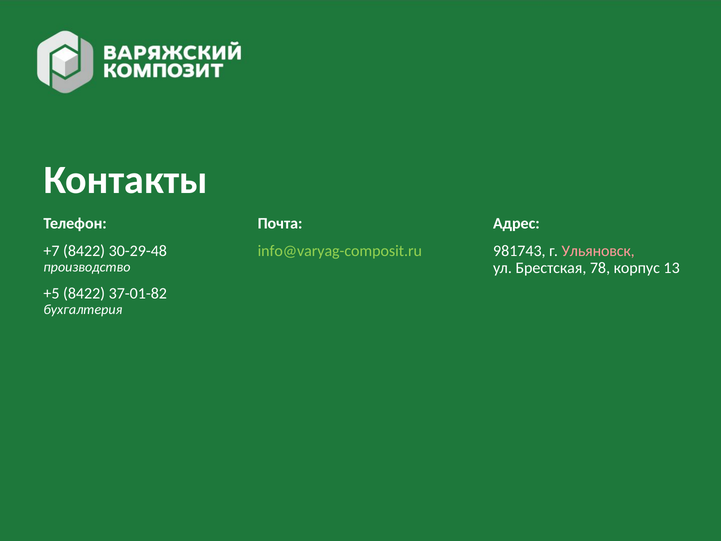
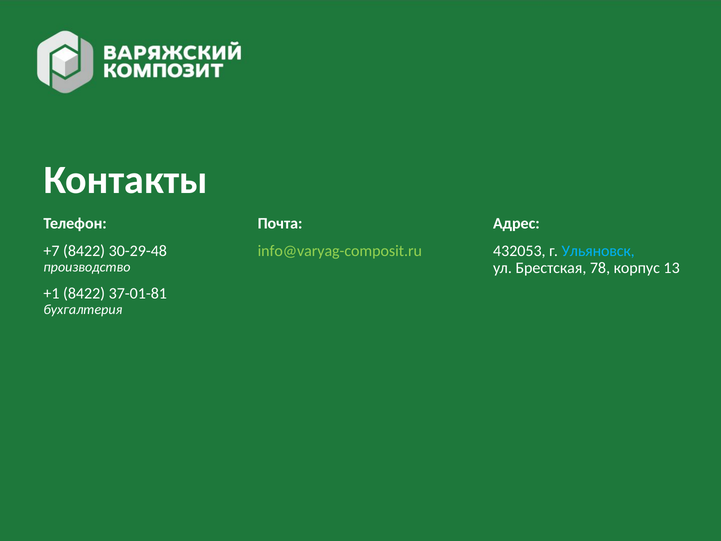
981743: 981743 -> 432053
Ульяновск colour: pink -> light blue
+5: +5 -> +1
37-01-82: 37-01-82 -> 37-01-81
